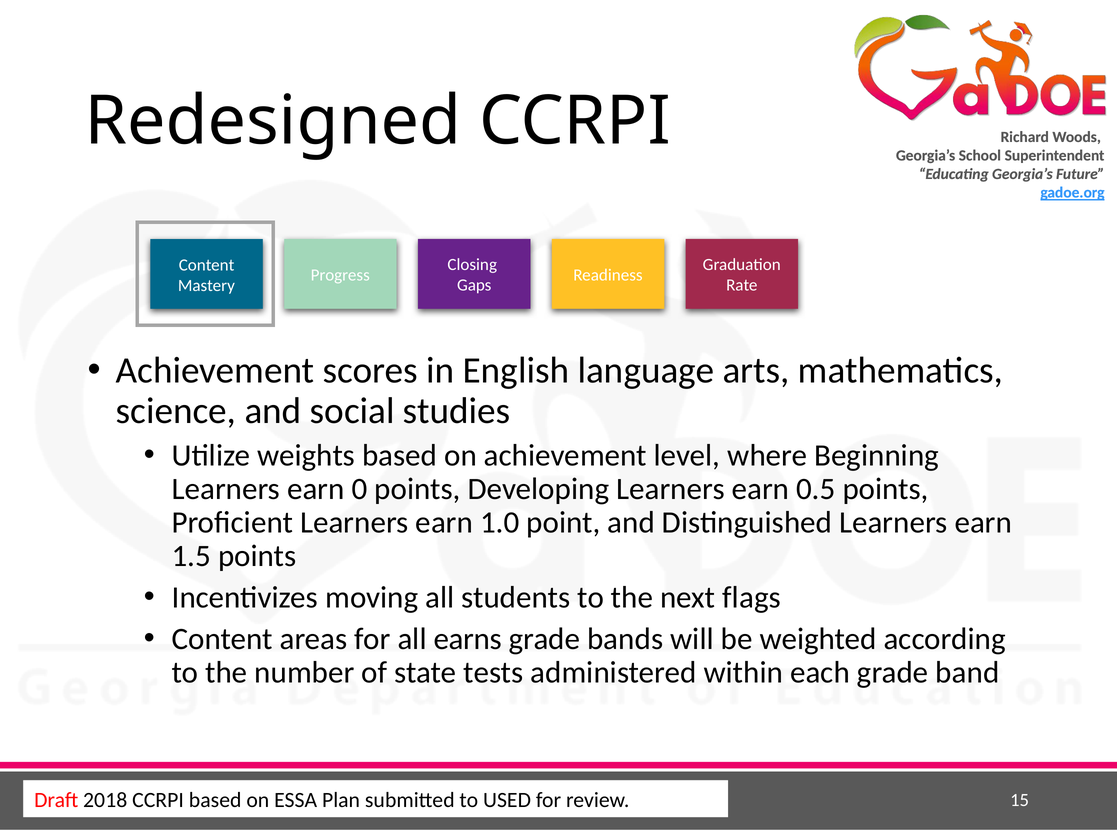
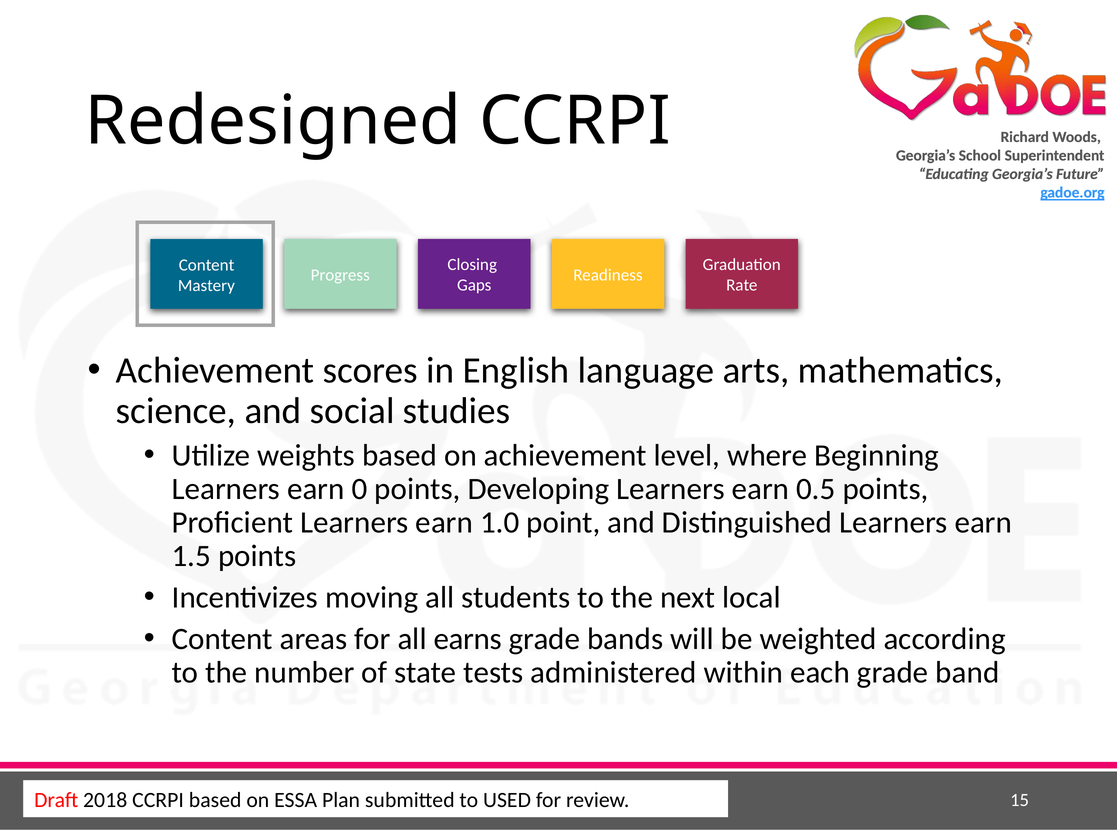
flags: flags -> local
